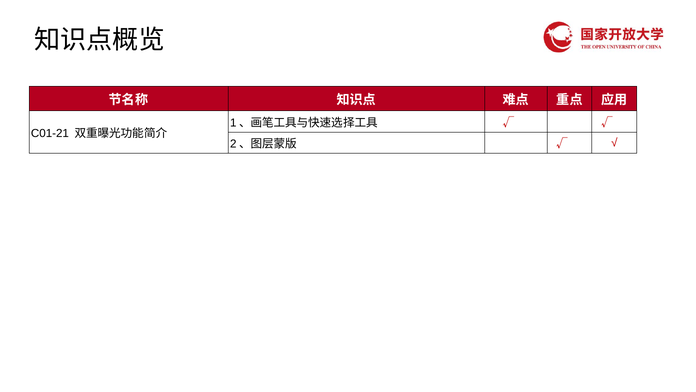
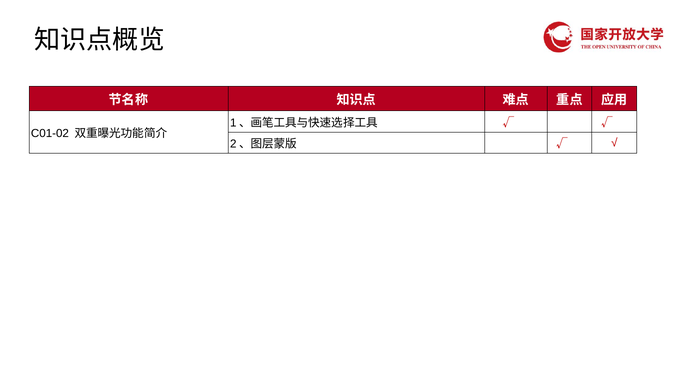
C01-21: C01-21 -> C01-02
